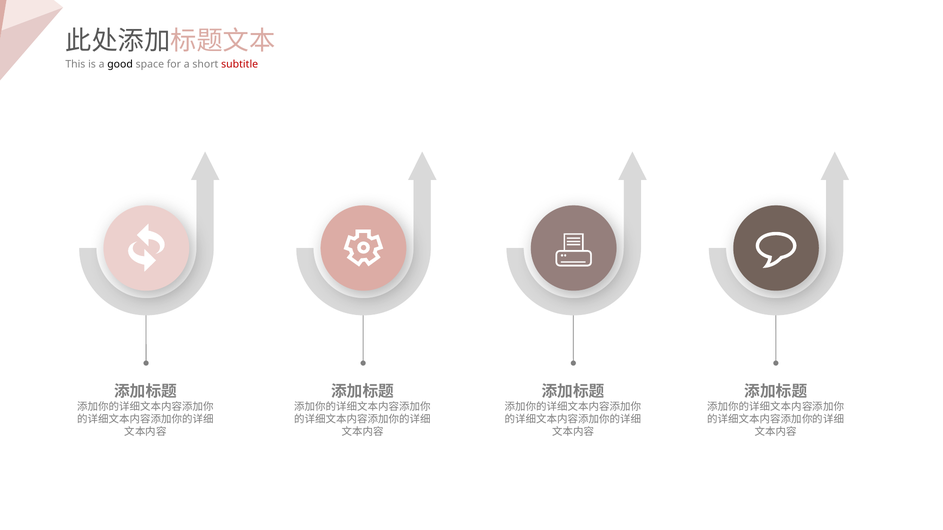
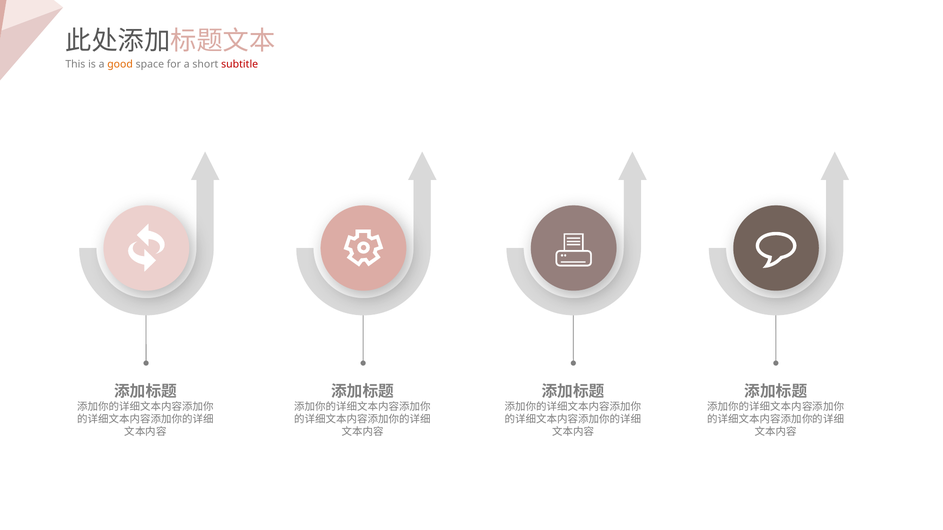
good colour: black -> orange
